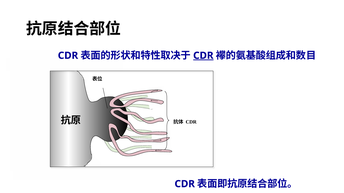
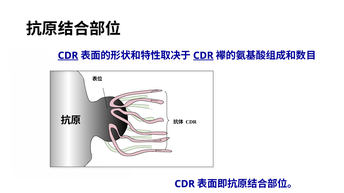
CDR at (68, 56) underline: none -> present
